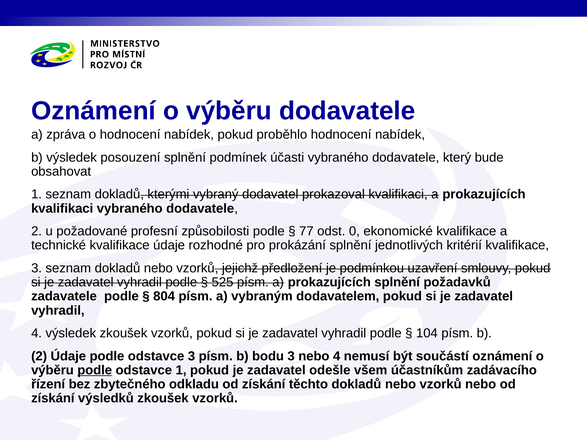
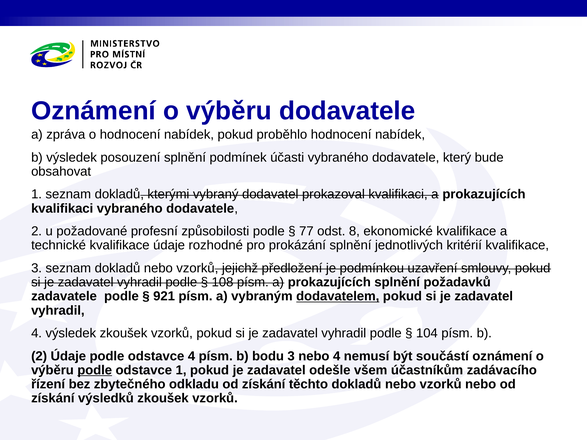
0: 0 -> 8
525: 525 -> 108
804: 804 -> 921
dodavatelem underline: none -> present
odstavce 3: 3 -> 4
